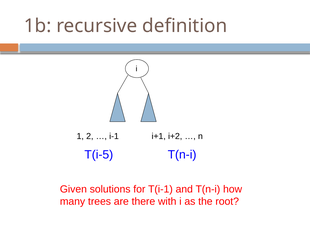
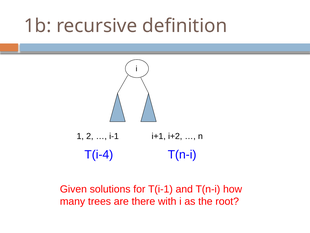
T(i-5: T(i-5 -> T(i-4
